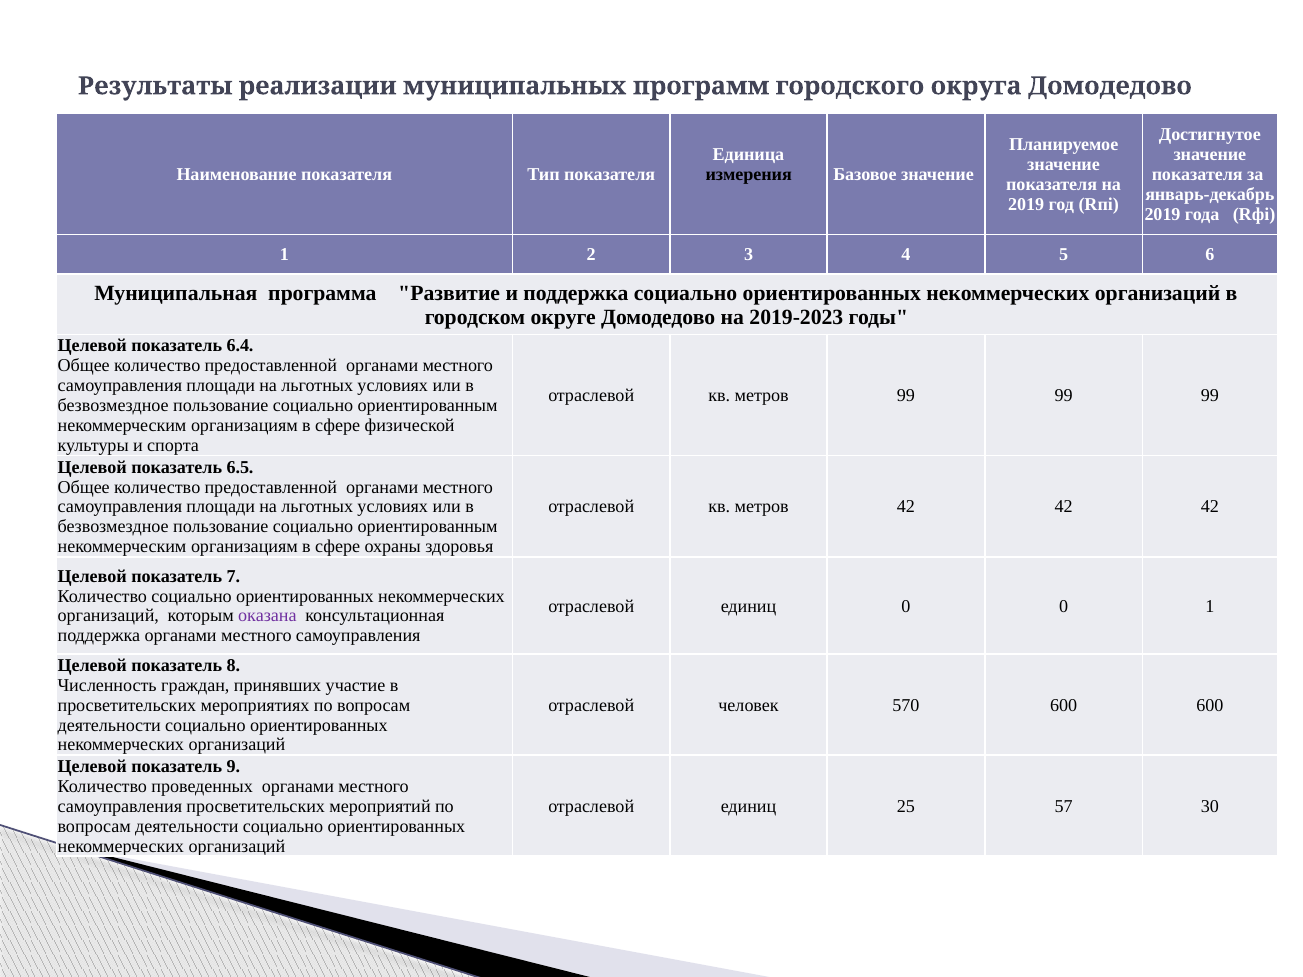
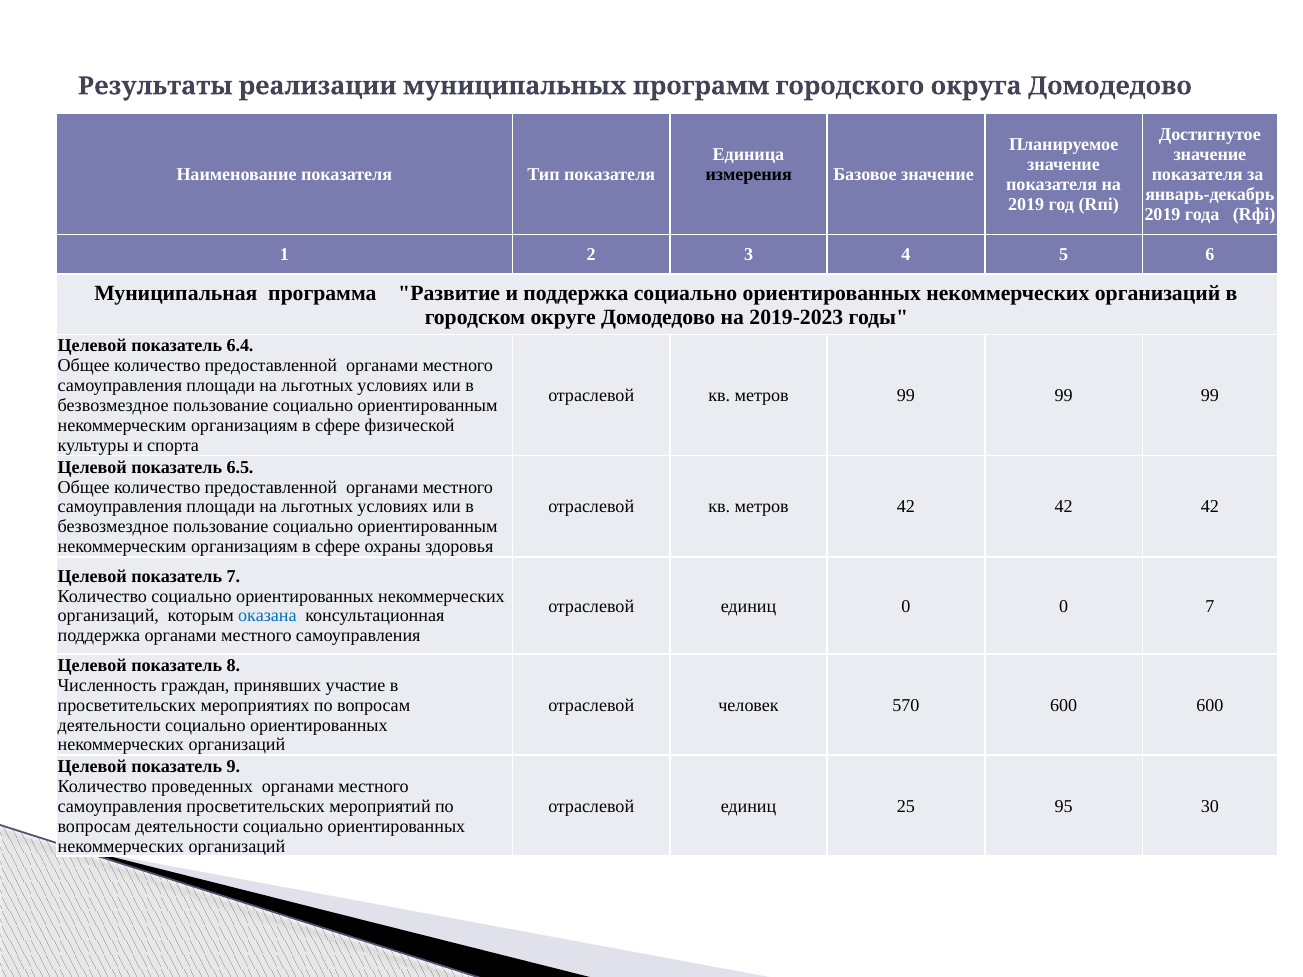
0 1: 1 -> 7
оказана colour: purple -> blue
57: 57 -> 95
